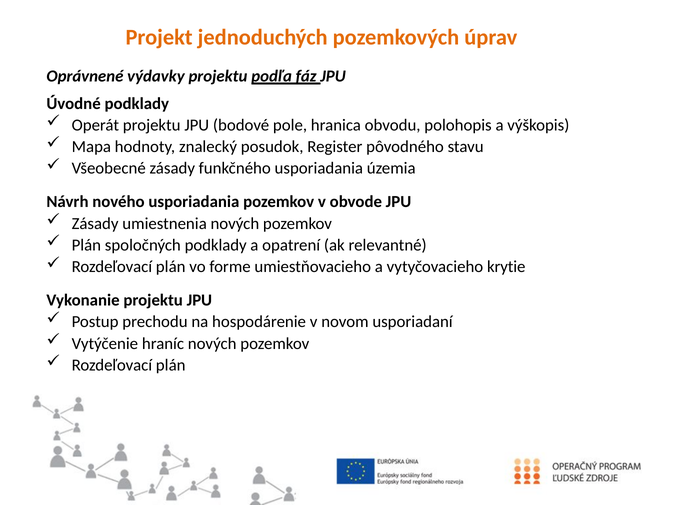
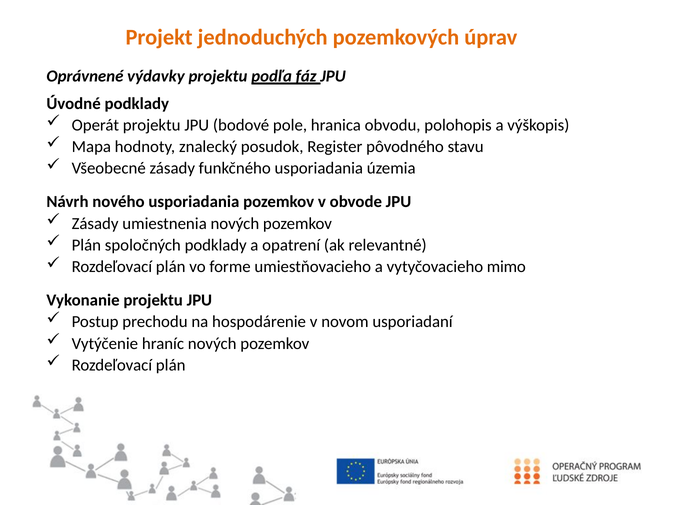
krytie: krytie -> mimo
